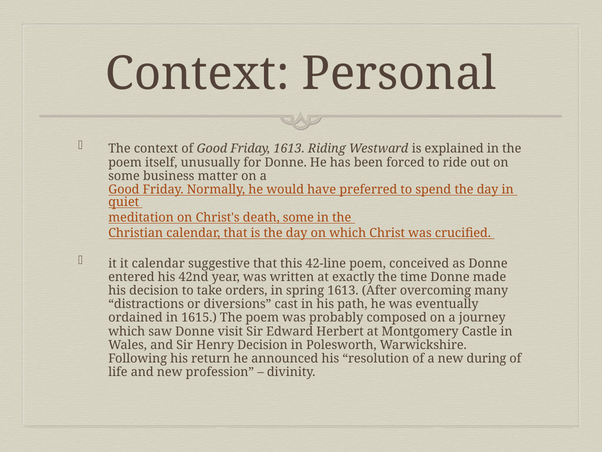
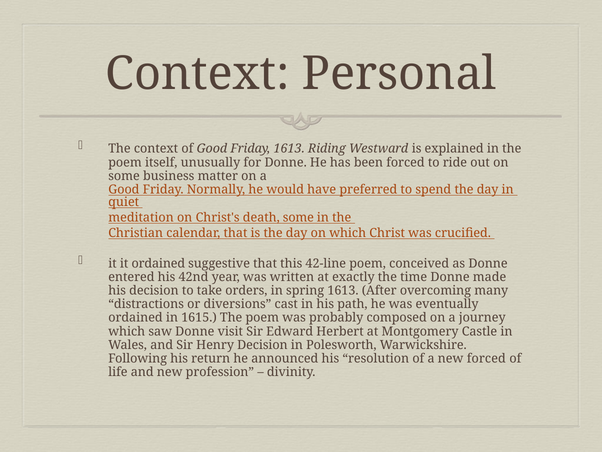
it calendar: calendar -> ordained
new during: during -> forced
